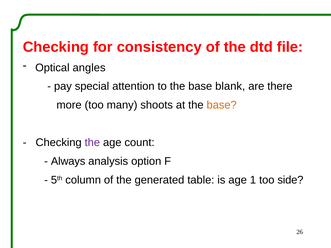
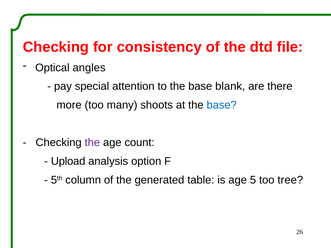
base at (222, 105) colour: orange -> blue
Always: Always -> Upload
1: 1 -> 5
side: side -> tree
